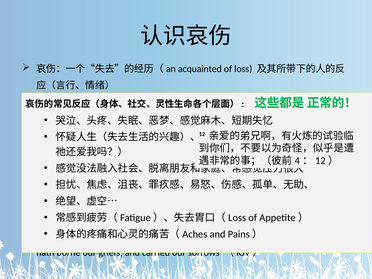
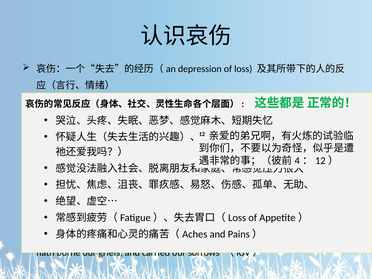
acquainted at (200, 69): acquainted -> depression
